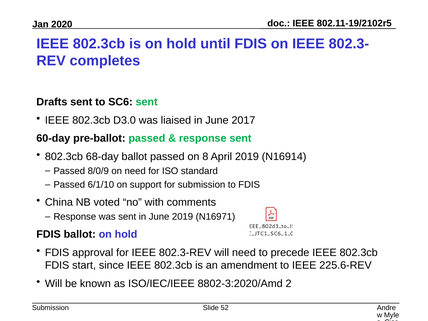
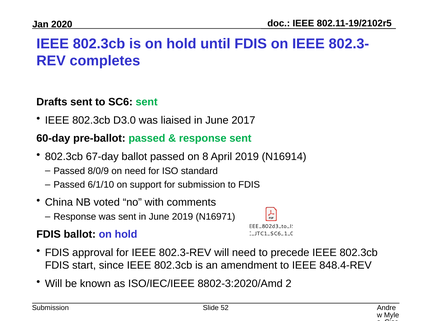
68-day: 68-day -> 67-day
225.6-REV: 225.6-REV -> 848.4-REV
